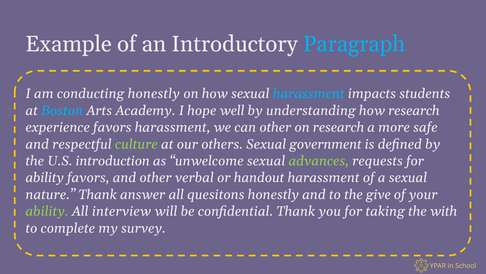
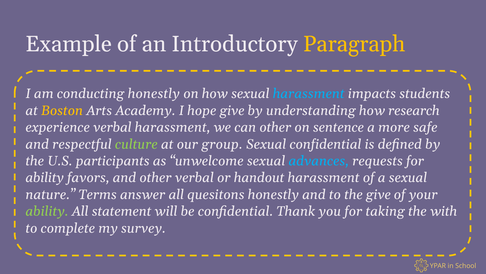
Paragraph colour: light blue -> yellow
Boston colour: light blue -> yellow
hope well: well -> give
experience favors: favors -> verbal
on research: research -> sentence
others: others -> group
Sexual government: government -> confidential
introduction: introduction -> participants
advances colour: light green -> light blue
nature Thank: Thank -> Terms
interview: interview -> statement
